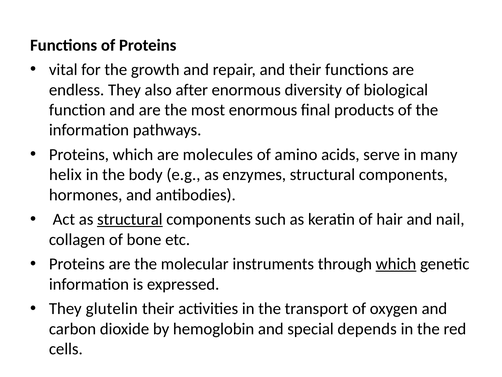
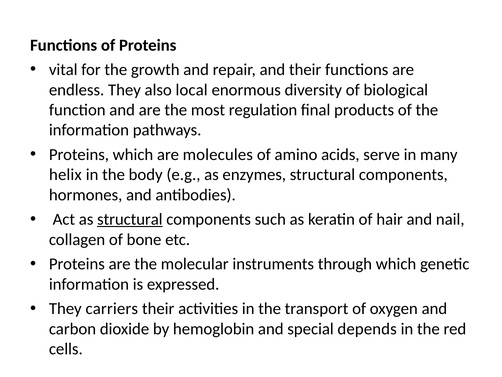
after: after -> local
most enormous: enormous -> regulation
which at (396, 264) underline: present -> none
glutelin: glutelin -> carriers
